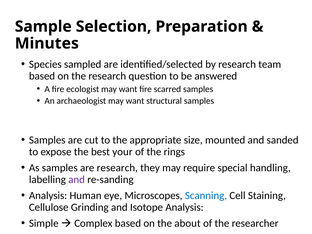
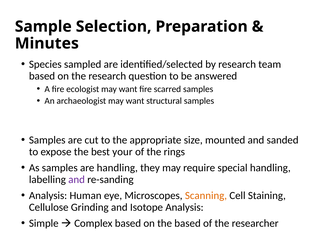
are research: research -> handling
Scanning colour: blue -> orange
the about: about -> based
